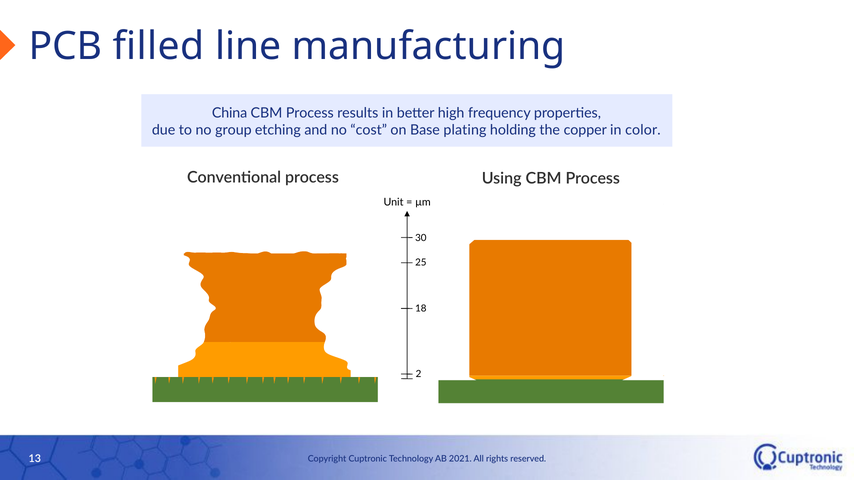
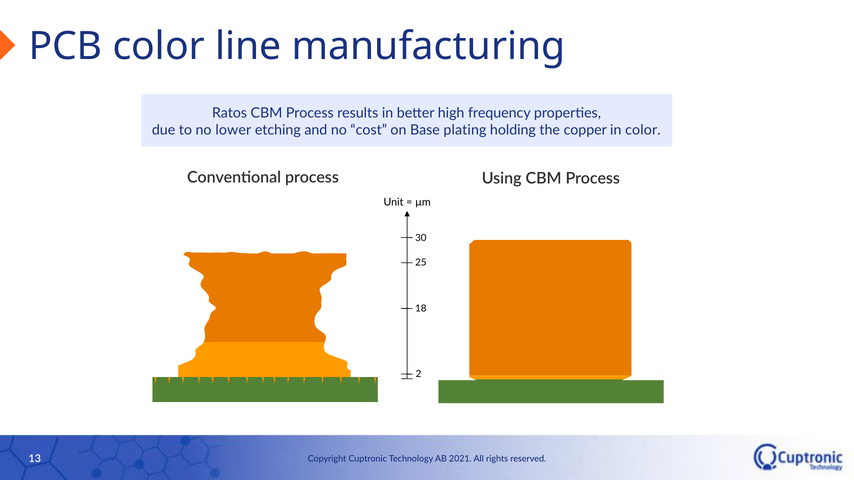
PCB filled: filled -> color
China: China -> Ratos
group: group -> lower
